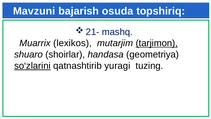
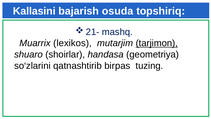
Mavzuni: Mavzuni -> Kallasini
so‘zlarini underline: present -> none
yuragi: yuragi -> birpas
